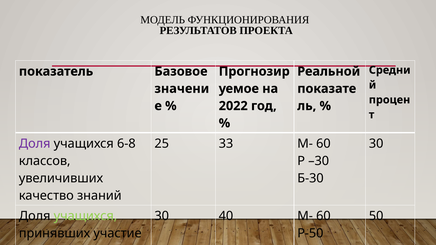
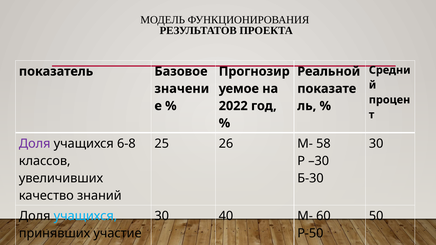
33: 33 -> 26
60 at (323, 144): 60 -> 58
учащихся at (85, 216) colour: light green -> light blue
